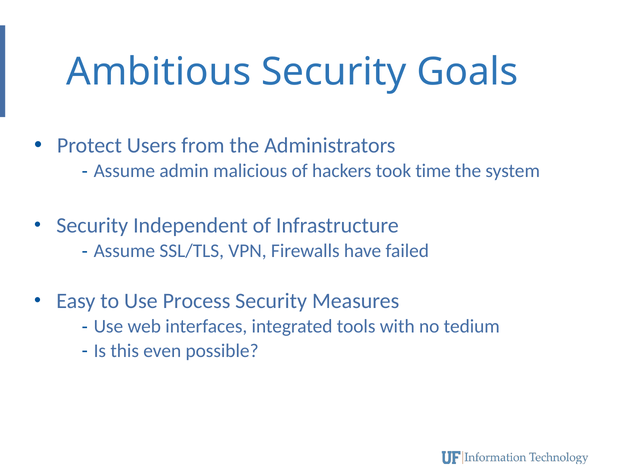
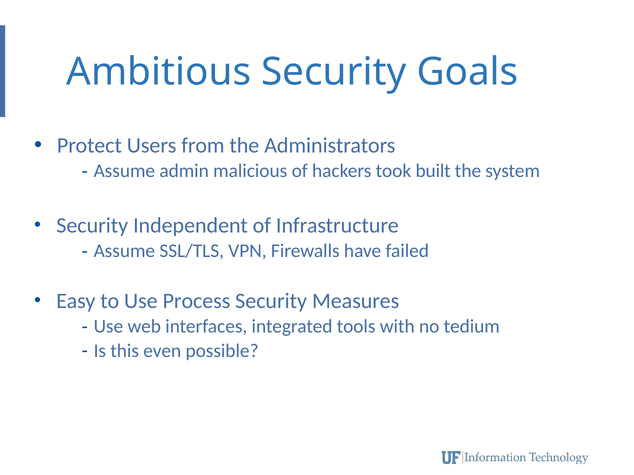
time: time -> built
